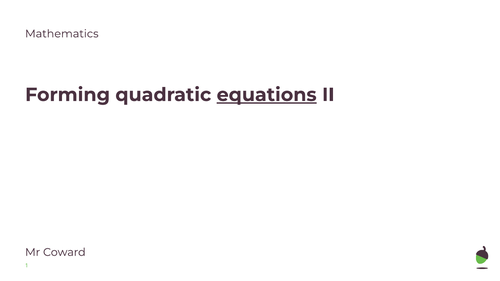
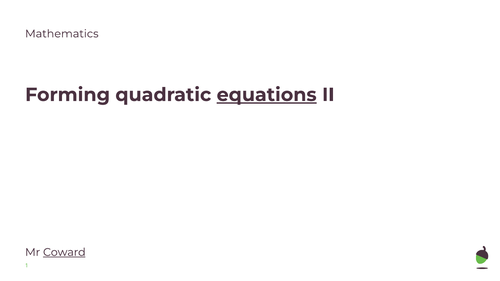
Coward underline: none -> present
